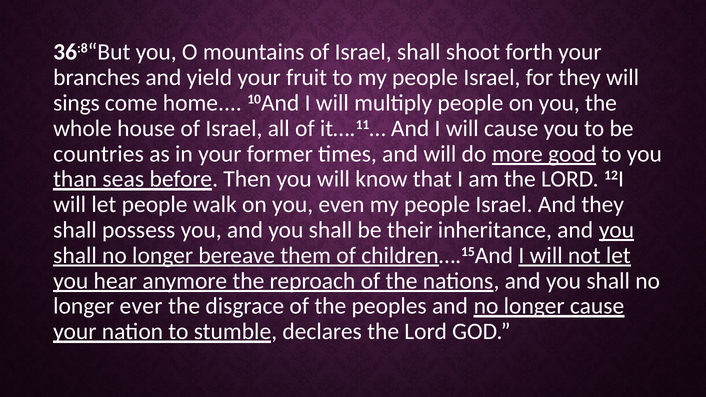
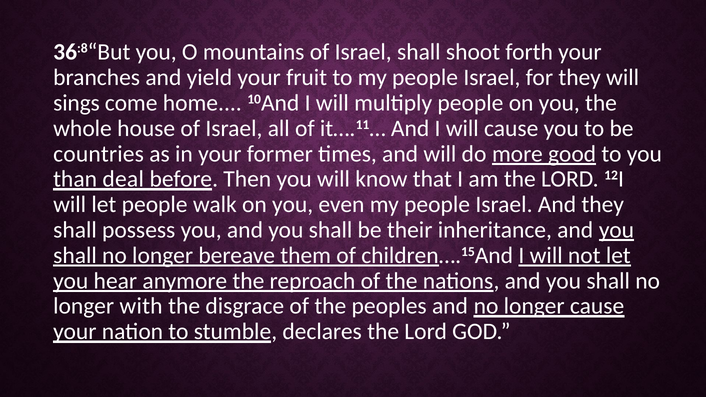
seas: seas -> deal
ever: ever -> with
